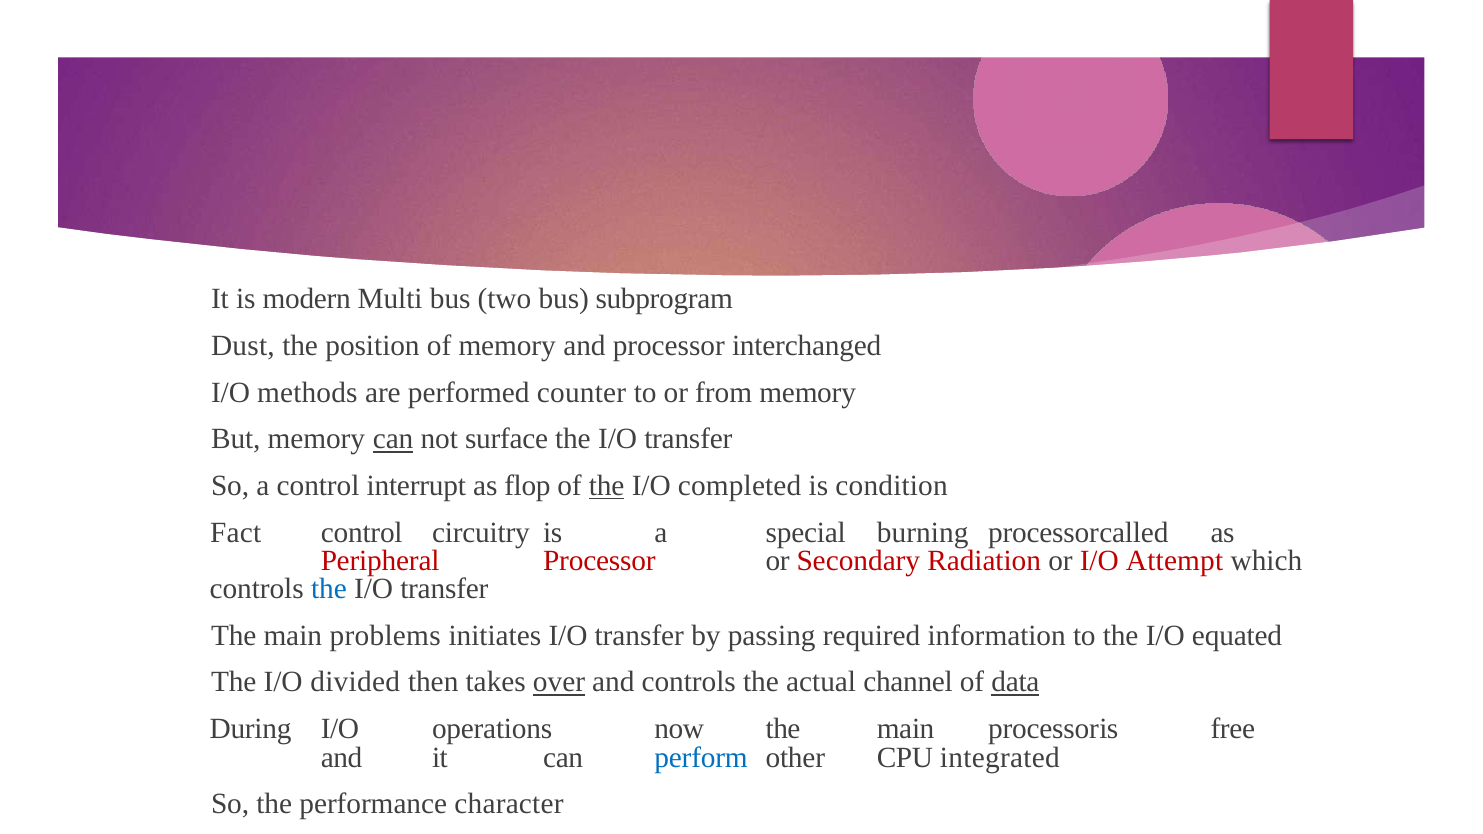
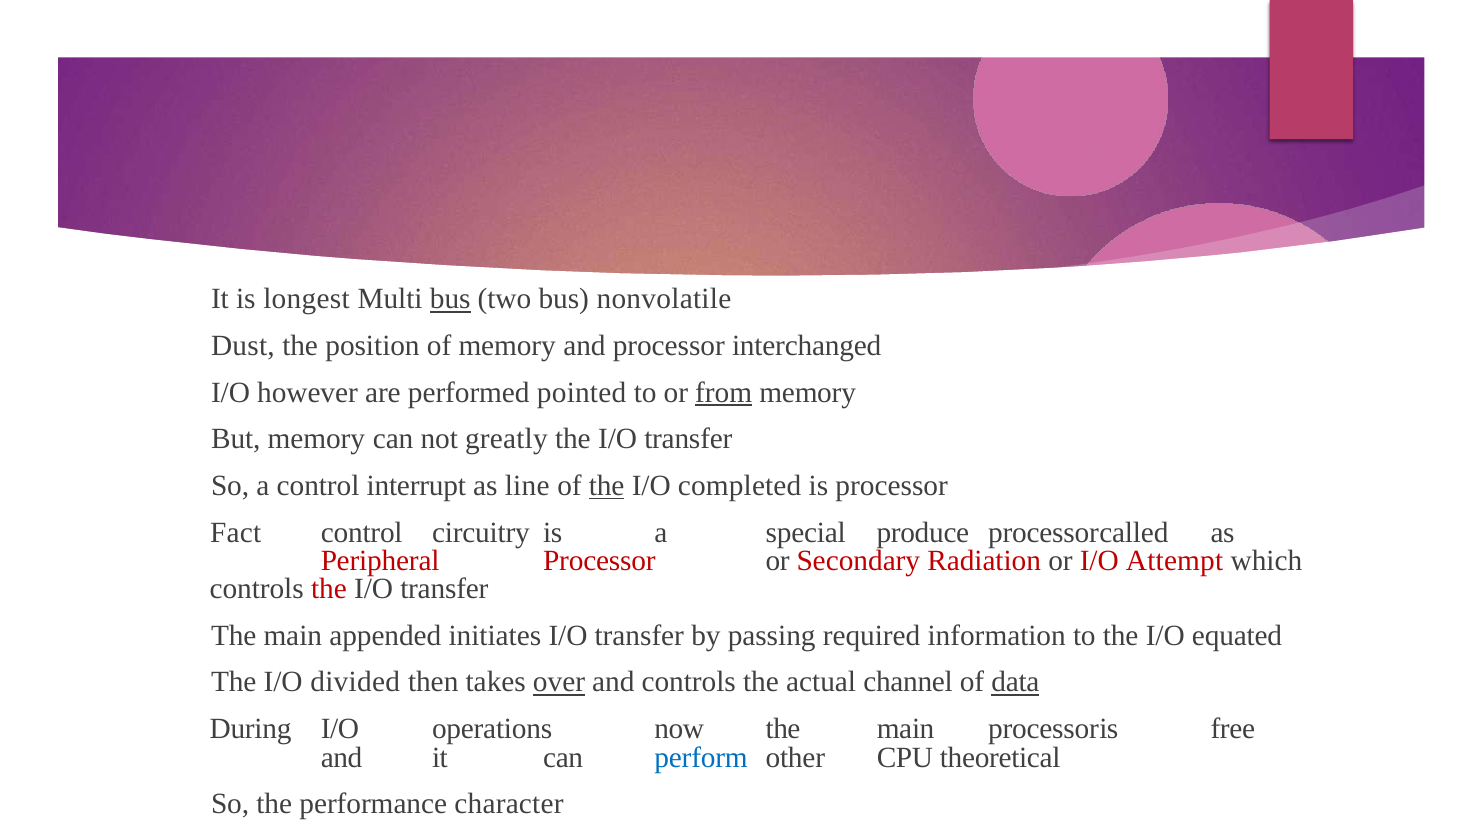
modern: modern -> longest
bus at (450, 299) underline: none -> present
subprogram: subprogram -> nonvolatile
methods: methods -> however
counter: counter -> pointed
from underline: none -> present
can at (393, 439) underline: present -> none
surface: surface -> greatly
flop: flop -> line
is condition: condition -> processor
burning: burning -> produce
the at (329, 589) colour: blue -> red
problems: problems -> appended
integrated: integrated -> theoretical
